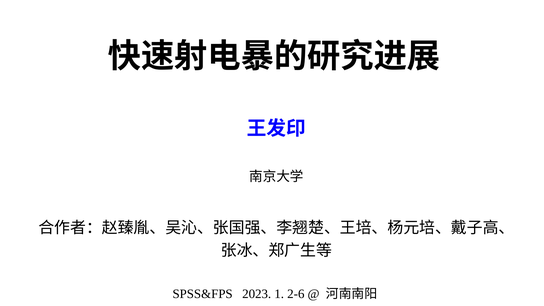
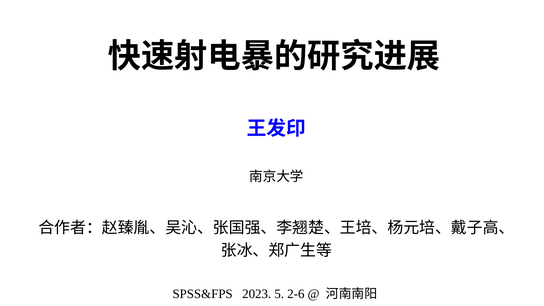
1: 1 -> 5
